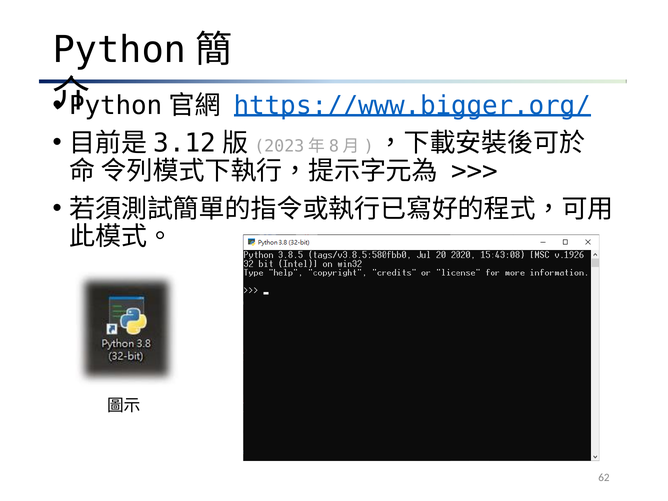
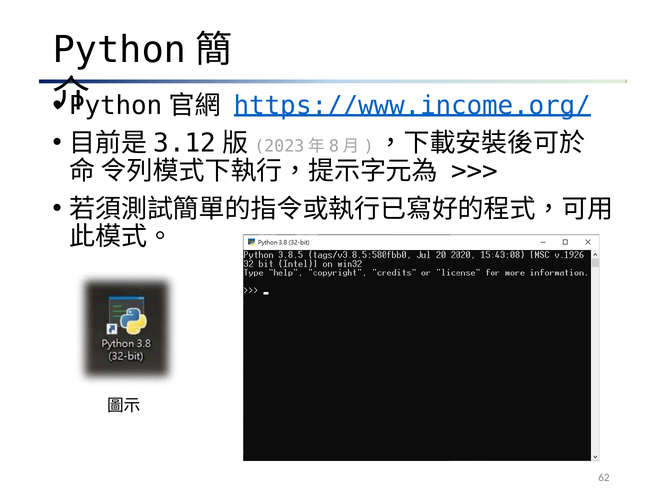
https://www.bigger.org/: https://www.bigger.org/ -> https://www.income.org/
